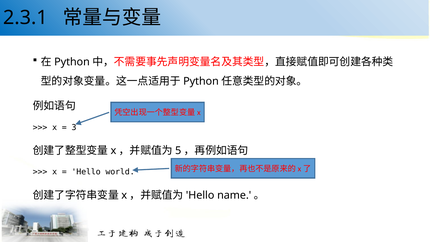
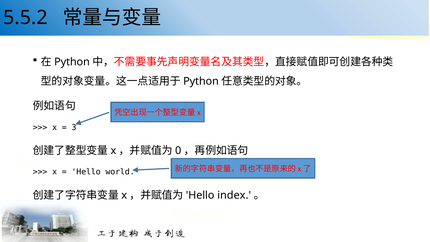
2.3.1: 2.3.1 -> 5.5.2
5 at (178, 151): 5 -> 0
name: name -> index
